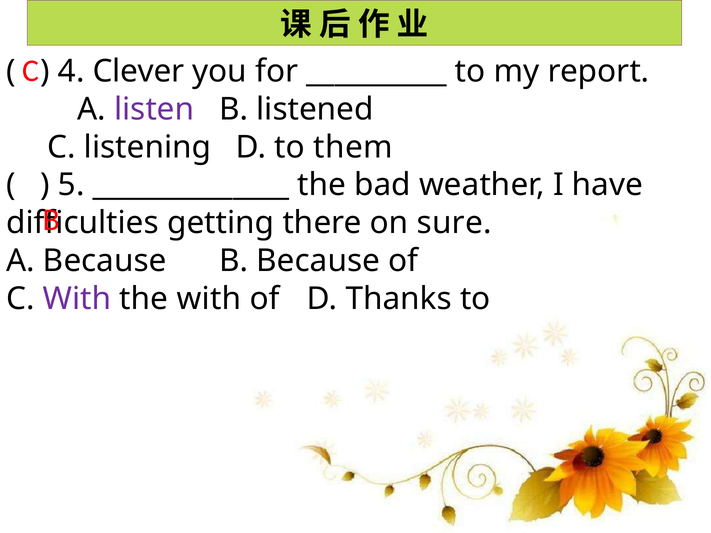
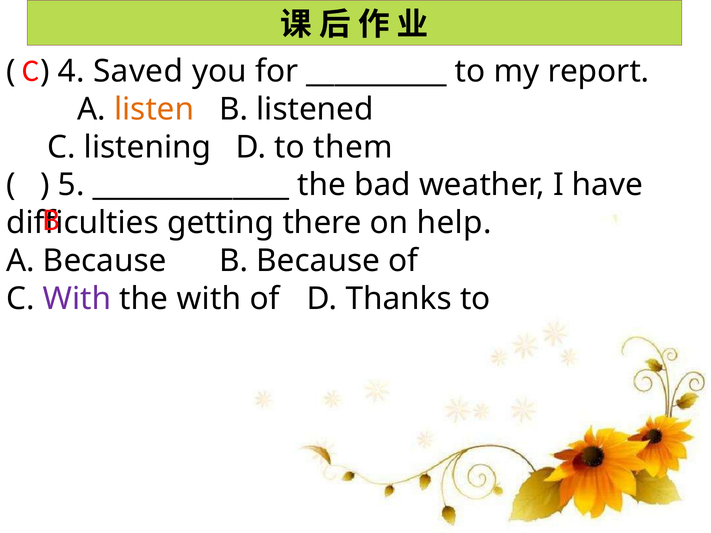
Clever: Clever -> Saved
listen colour: purple -> orange
sure: sure -> help
